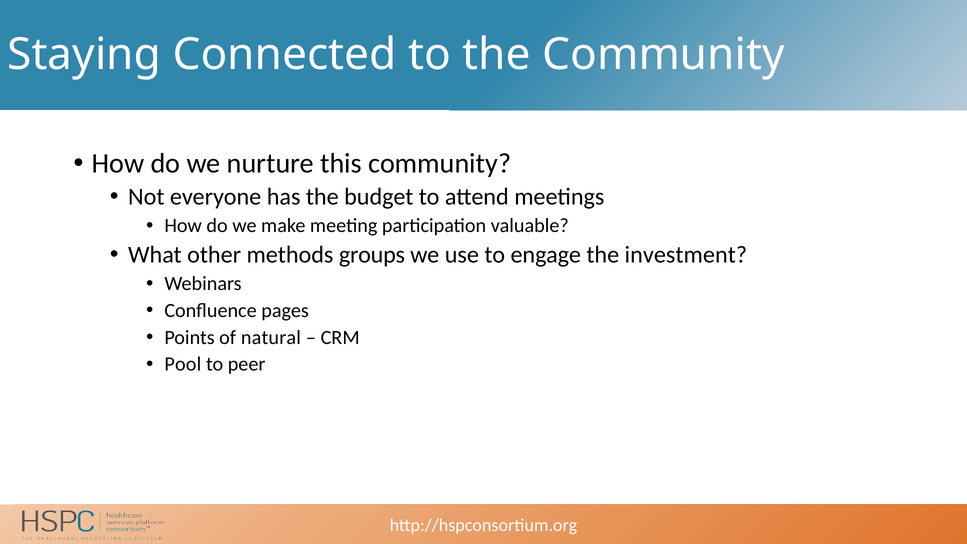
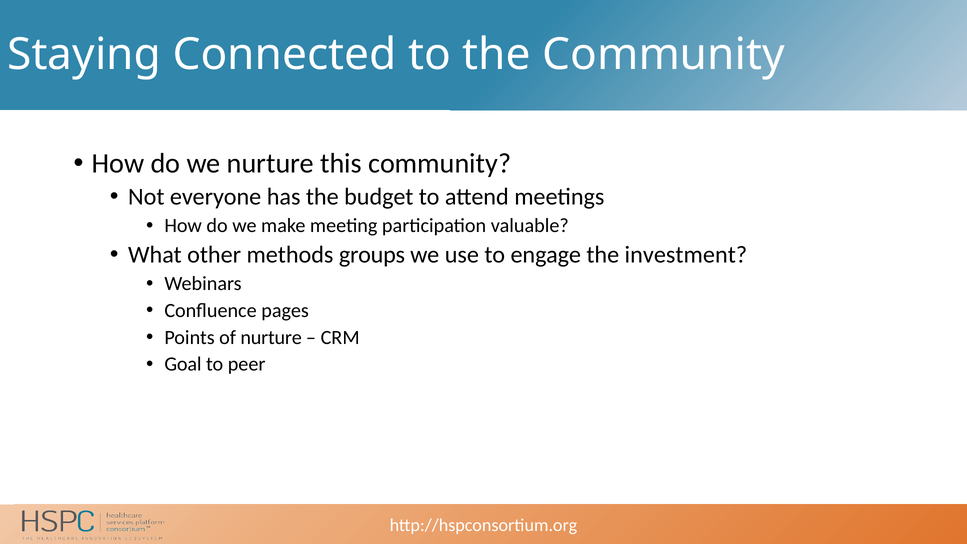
of natural: natural -> nurture
Pool: Pool -> Goal
